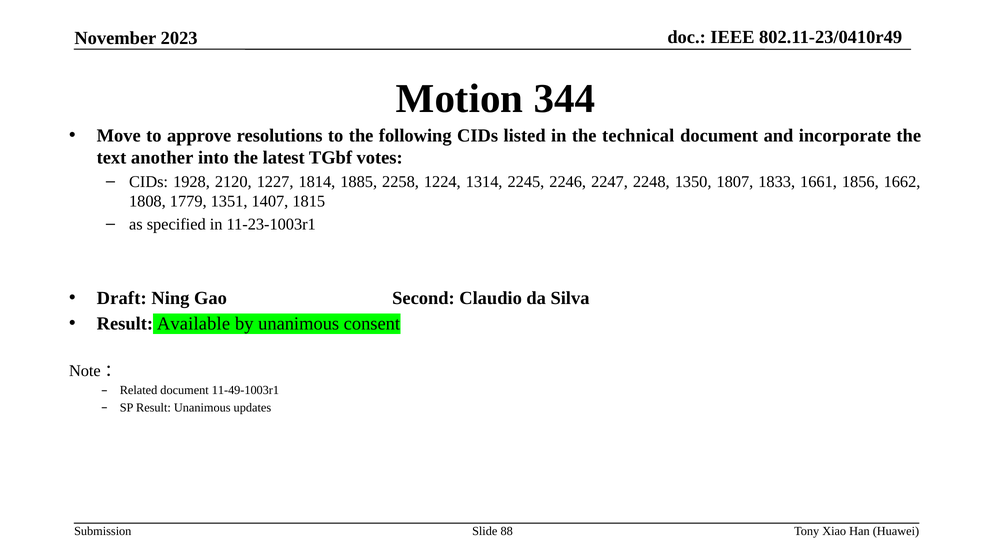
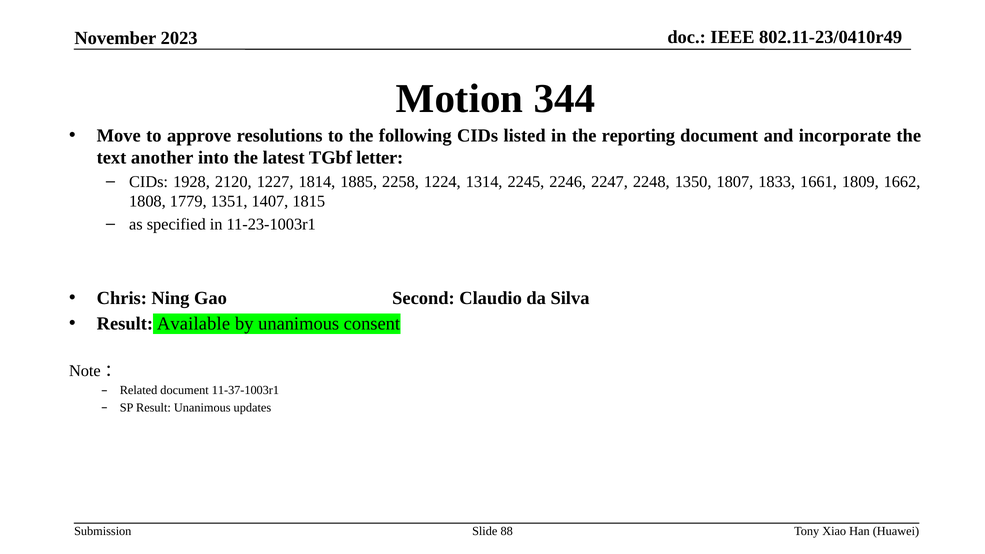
technical: technical -> reporting
votes: votes -> letter
1856: 1856 -> 1809
Draft: Draft -> Chris
11-49-1003r1: 11-49-1003r1 -> 11-37-1003r1
